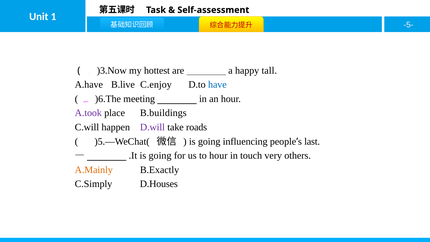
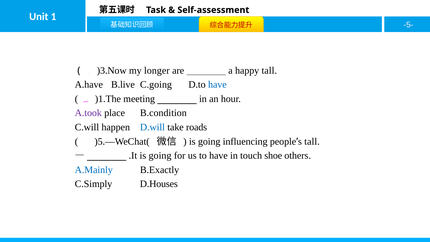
hottest: hottest -> longer
C.enjoy: C.enjoy -> C.going
)6.The: )6.The -> )1.The
B.buildings: B.buildings -> B.condition
D.will colour: purple -> blue
last at (312, 141): last -> tall
to hour: hour -> have
very: very -> shoe
A.Mainly colour: orange -> blue
